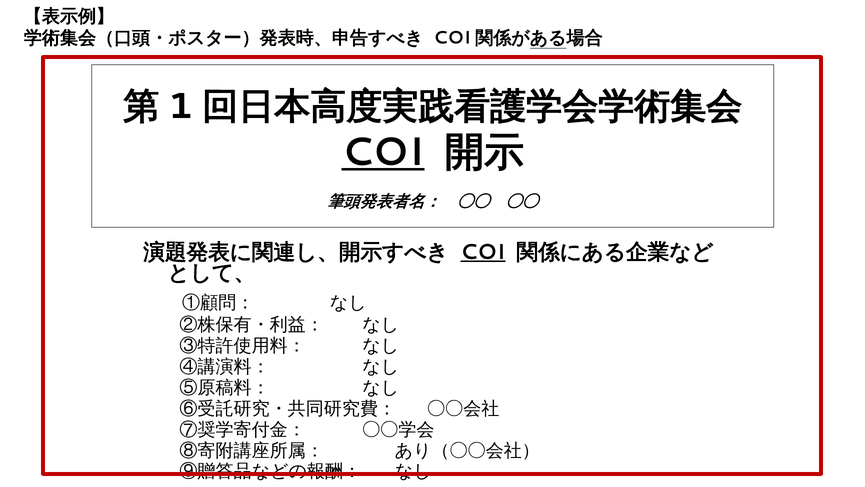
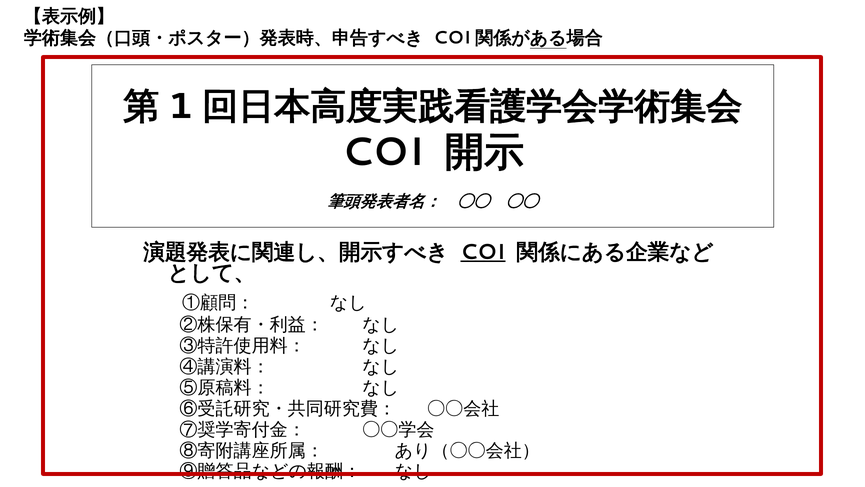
COI at (383, 152) underline: present -> none
